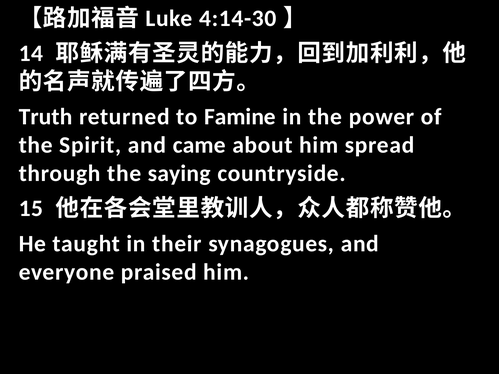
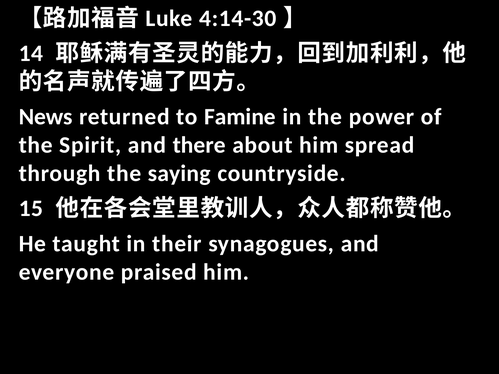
Truth: Truth -> News
came: came -> there
